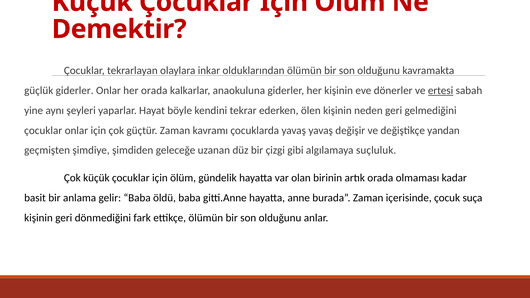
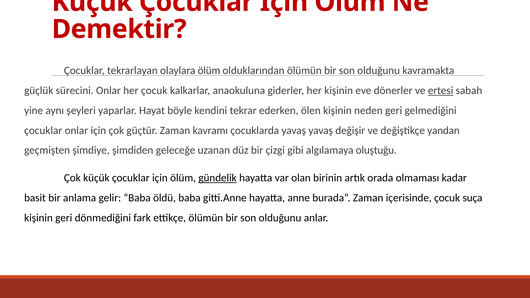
olaylara inkar: inkar -> ölüm
güçlük giderler: giderler -> sürecini
her orada: orada -> çocuk
suçluluk: suçluluk -> oluştuğu
gündelik underline: none -> present
